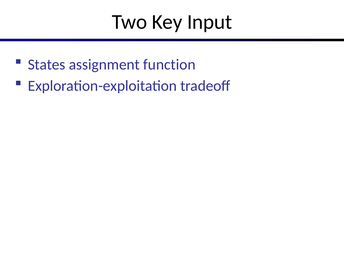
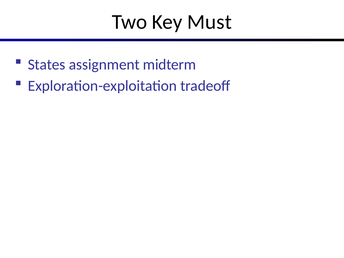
Input: Input -> Must
function: function -> midterm
